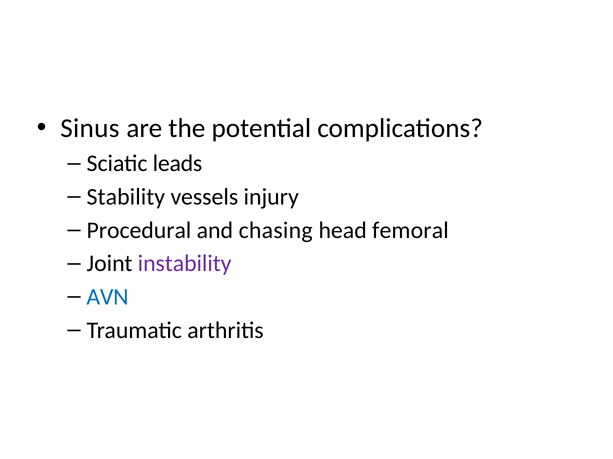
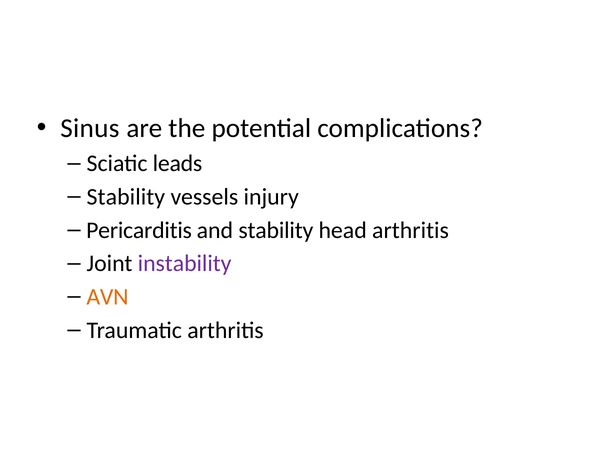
Procedural: Procedural -> Pericarditis
and chasing: chasing -> stability
head femoral: femoral -> arthritis
AVN colour: blue -> orange
